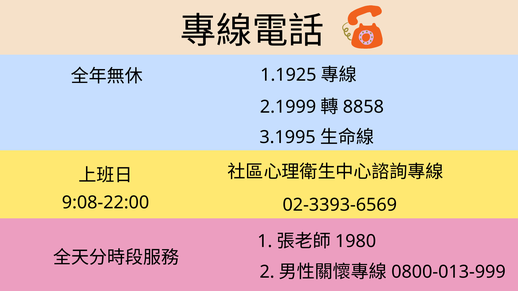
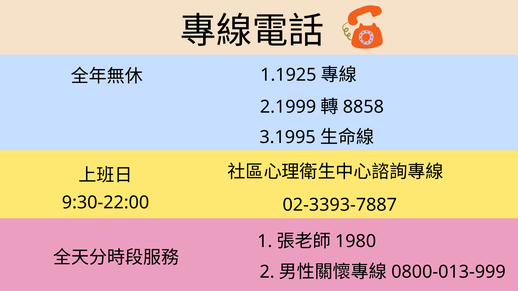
9:08-22:00: 9:08-22:00 -> 9:30-22:00
02-3393-6569: 02-3393-6569 -> 02-3393-7887
